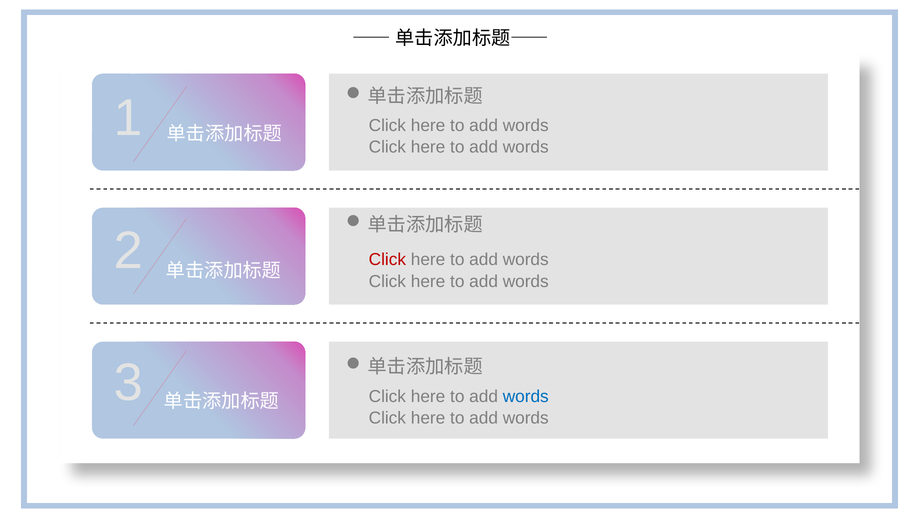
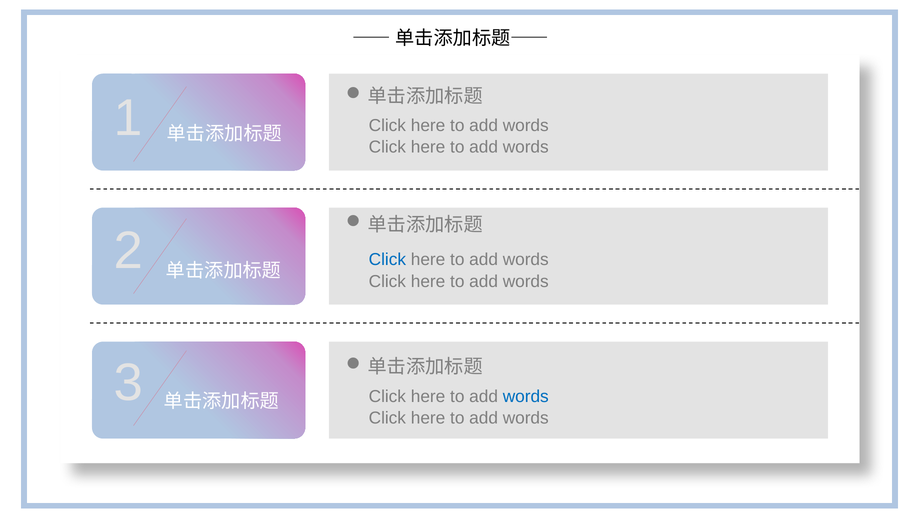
Click at (387, 259) colour: red -> blue
